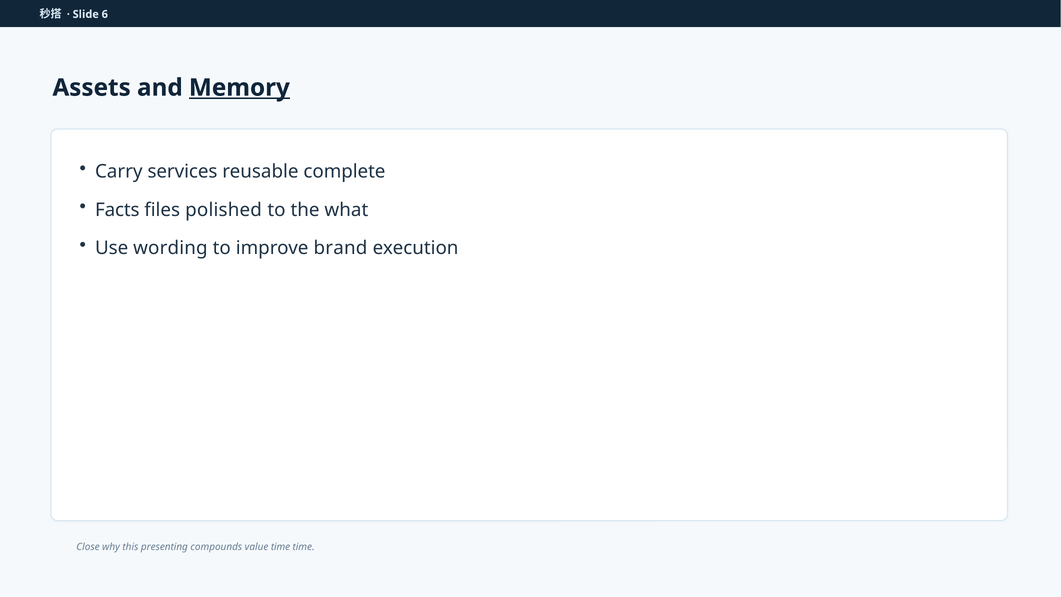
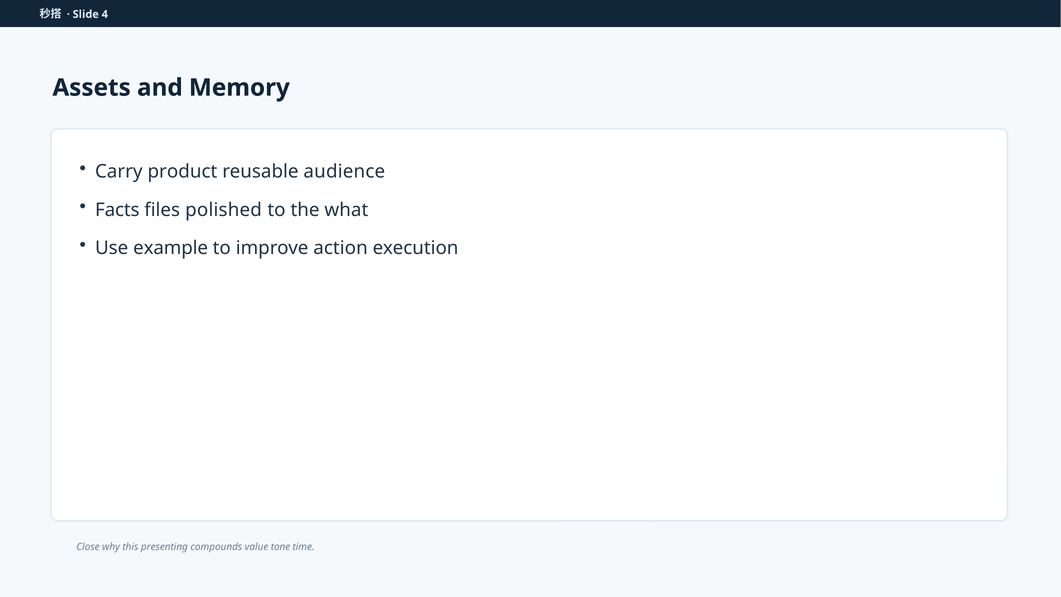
6: 6 -> 4
Memory underline: present -> none
services: services -> product
complete: complete -> audience
wording: wording -> example
brand: brand -> action
value time: time -> tone
